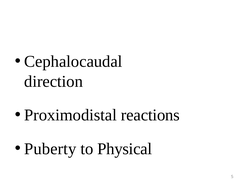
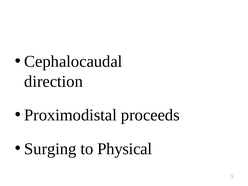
reactions: reactions -> proceeds
Puberty: Puberty -> Surging
